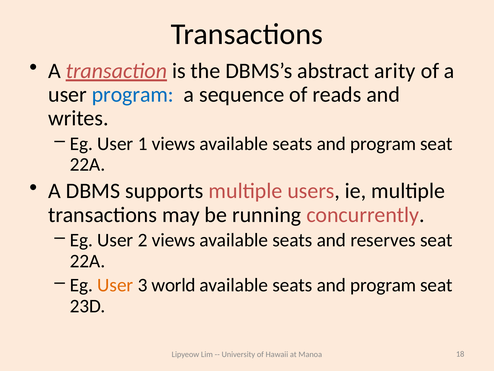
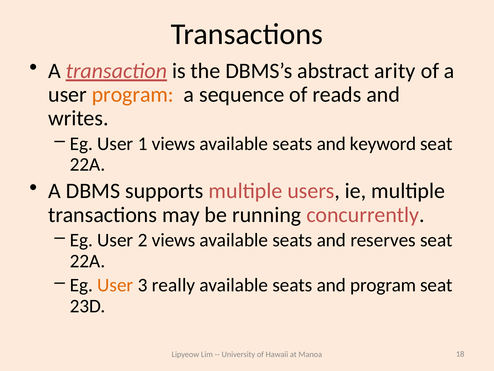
program at (133, 94) colour: blue -> orange
program at (383, 144): program -> keyword
world: world -> really
